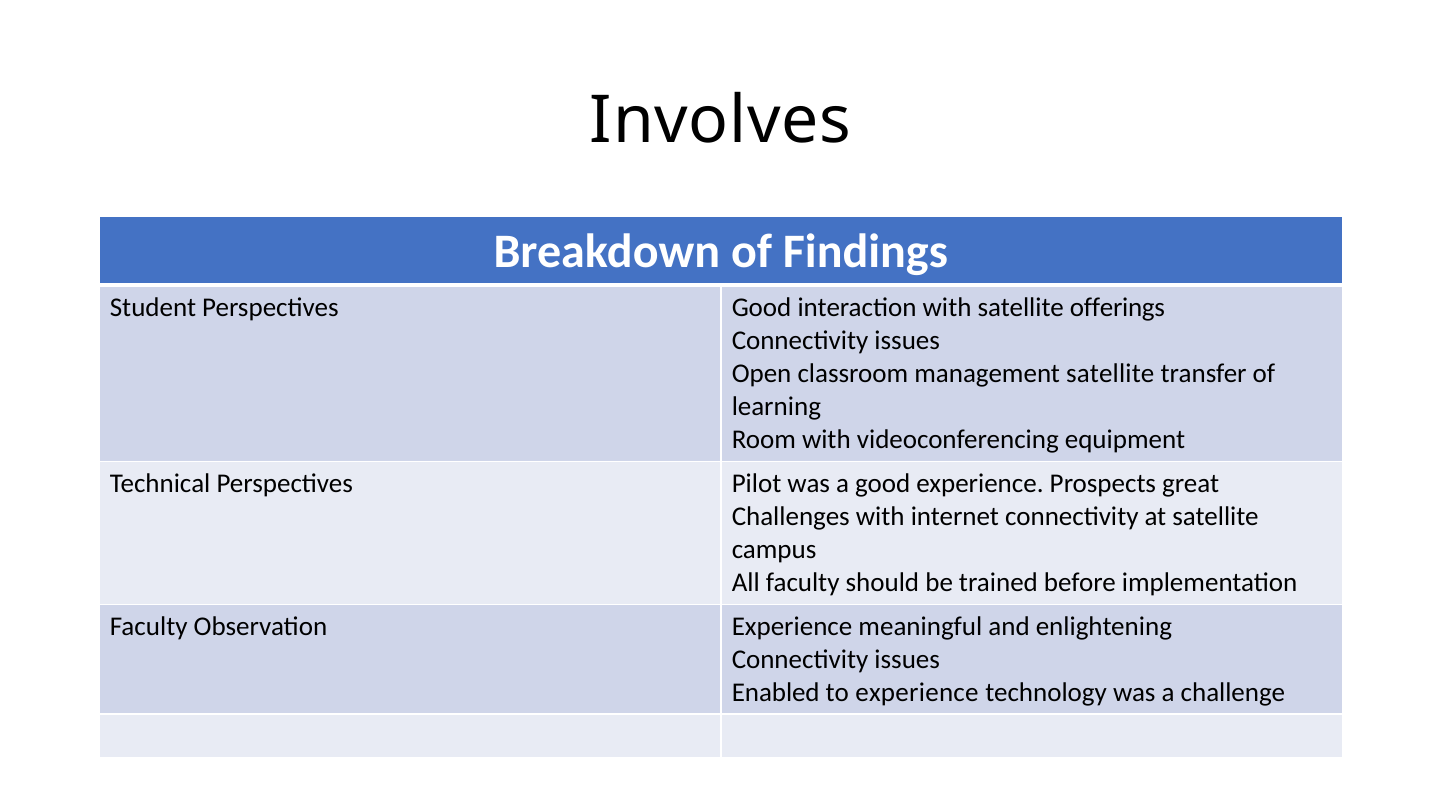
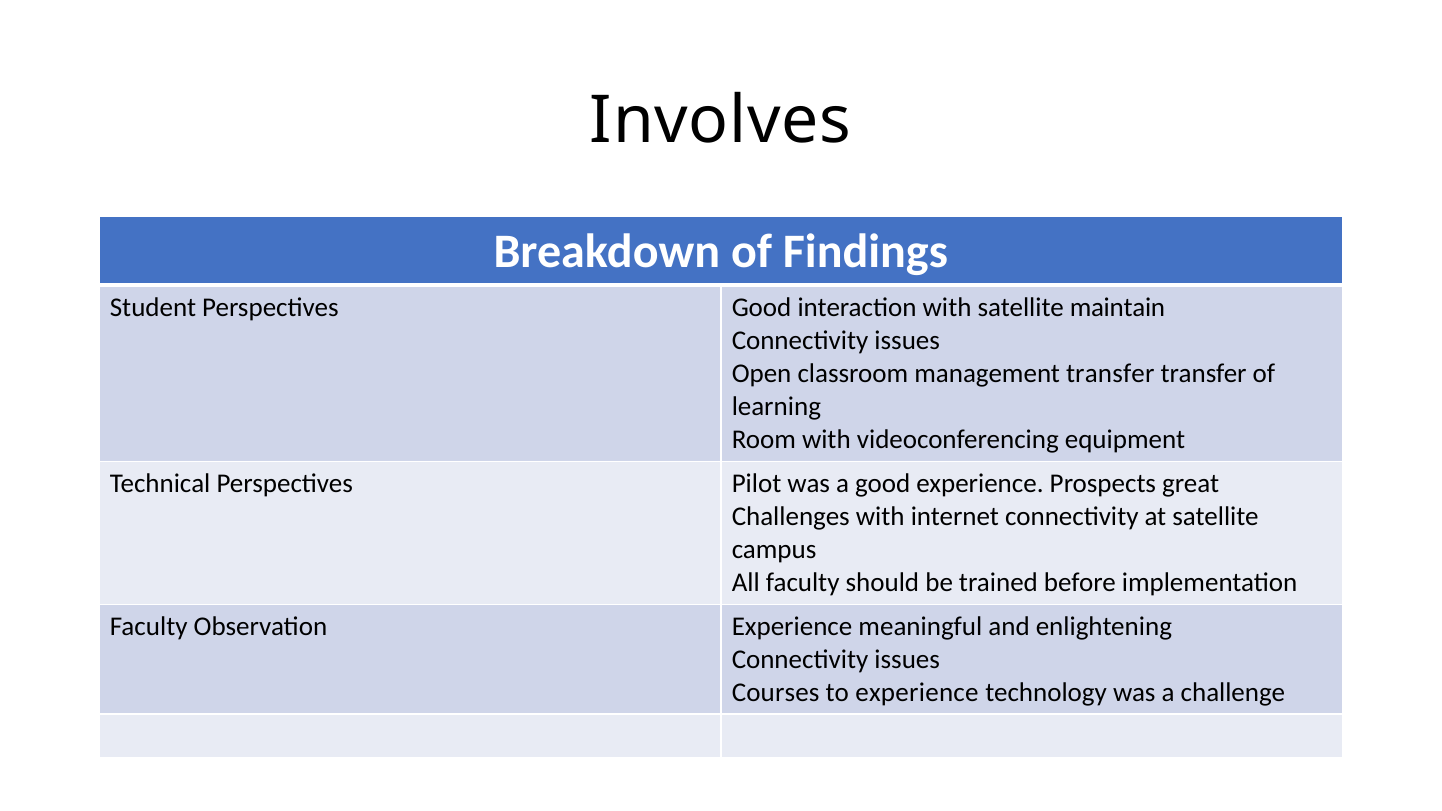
offerings: offerings -> maintain
management satellite: satellite -> transfer
Enabled: Enabled -> Courses
